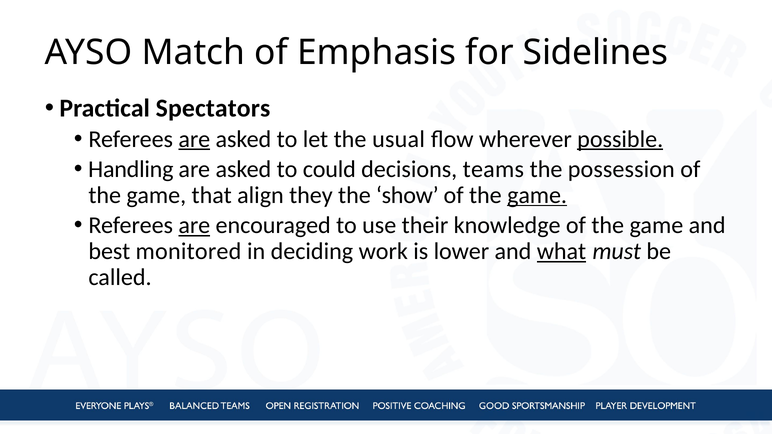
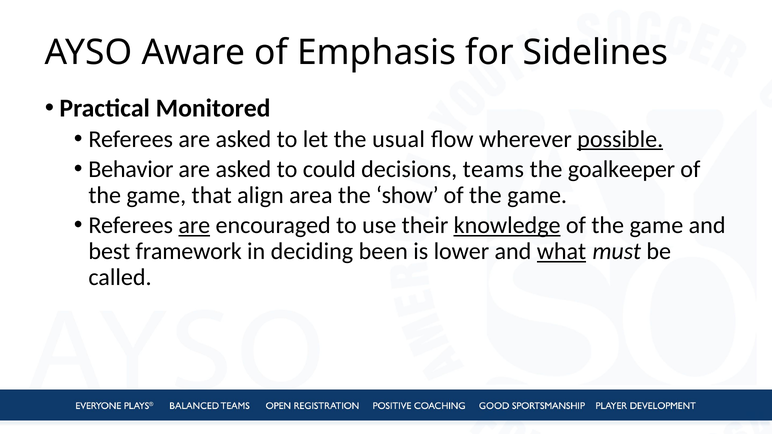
Match: Match -> Aware
Spectators: Spectators -> Monitored
are at (194, 139) underline: present -> none
Handling: Handling -> Behavior
possession: possession -> goalkeeper
they: they -> area
game at (537, 195) underline: present -> none
knowledge underline: none -> present
monitored: monitored -> framework
work: work -> been
